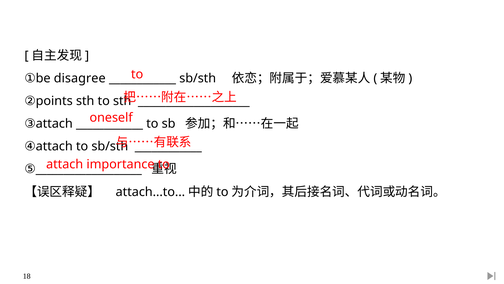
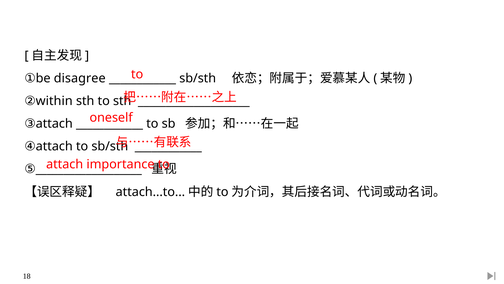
points: points -> within
